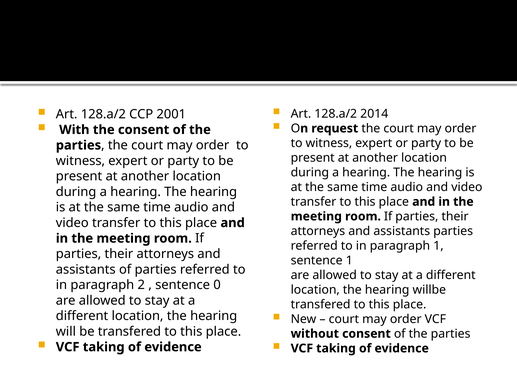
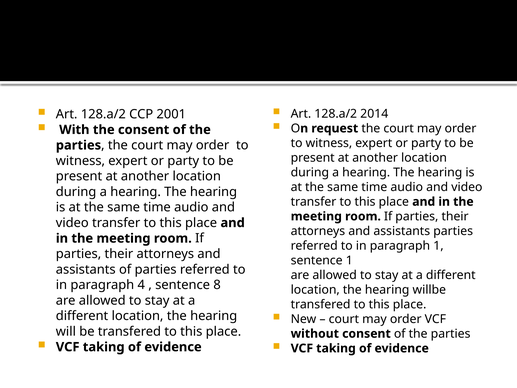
2: 2 -> 4
0: 0 -> 8
